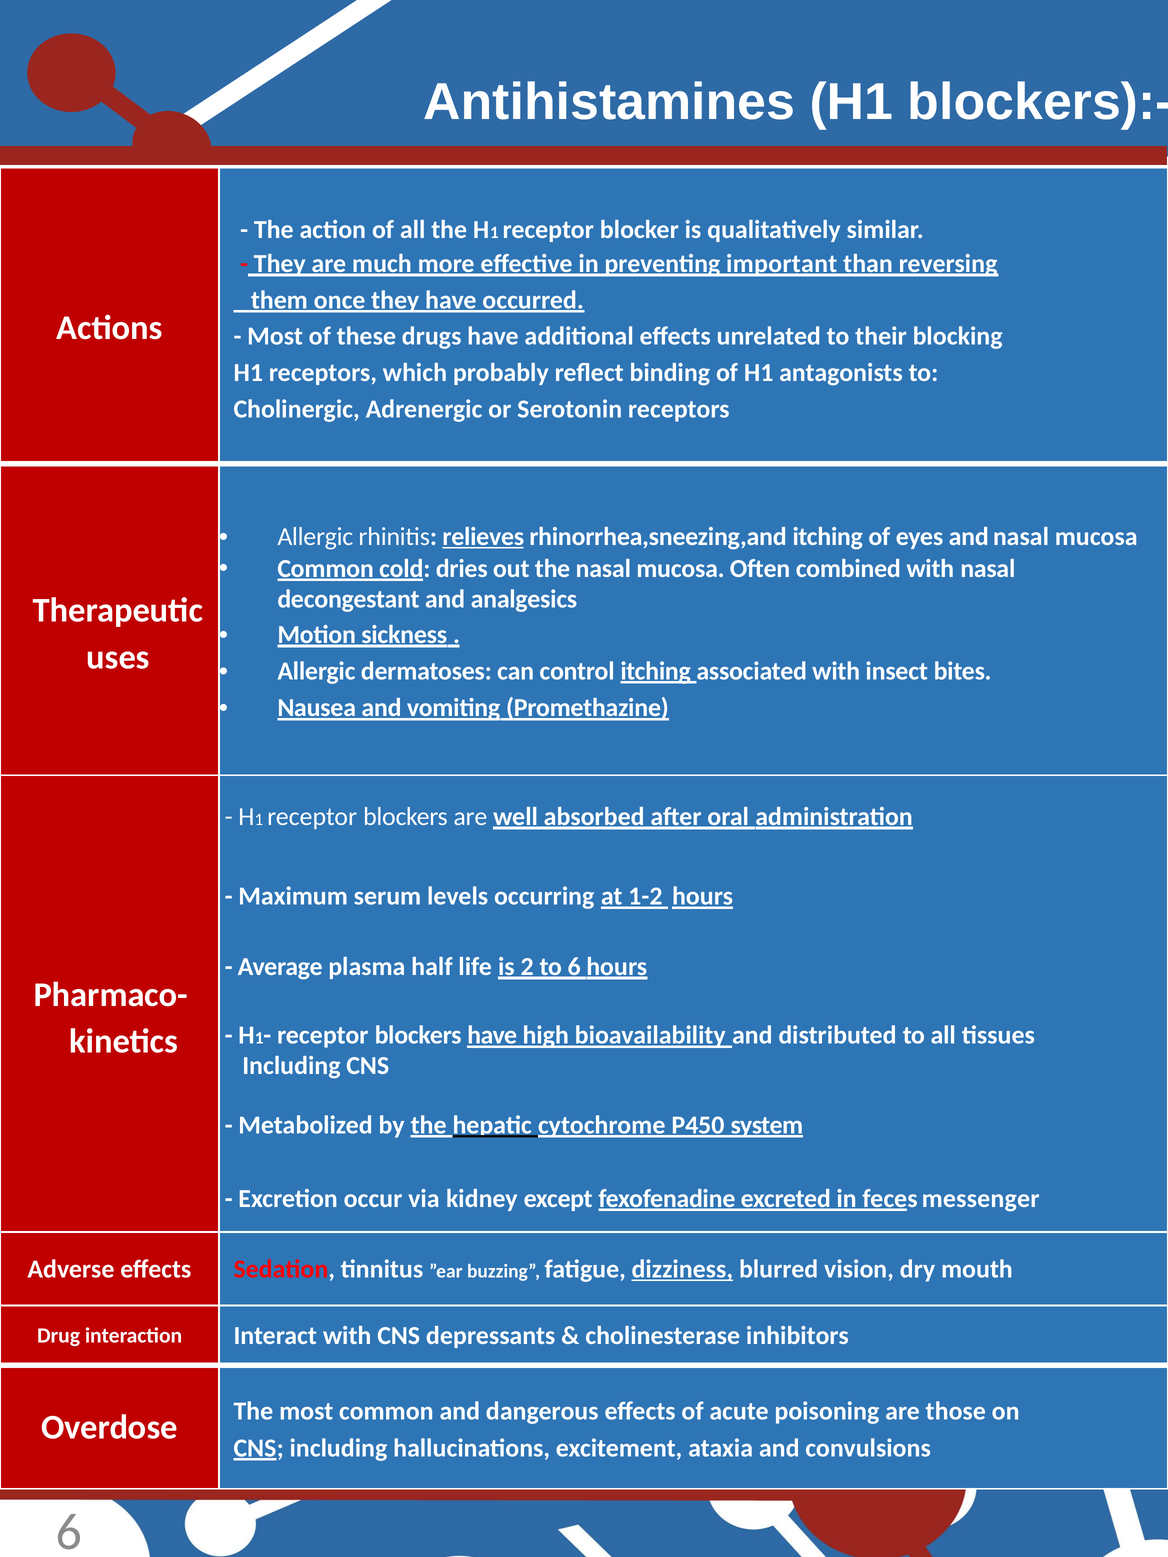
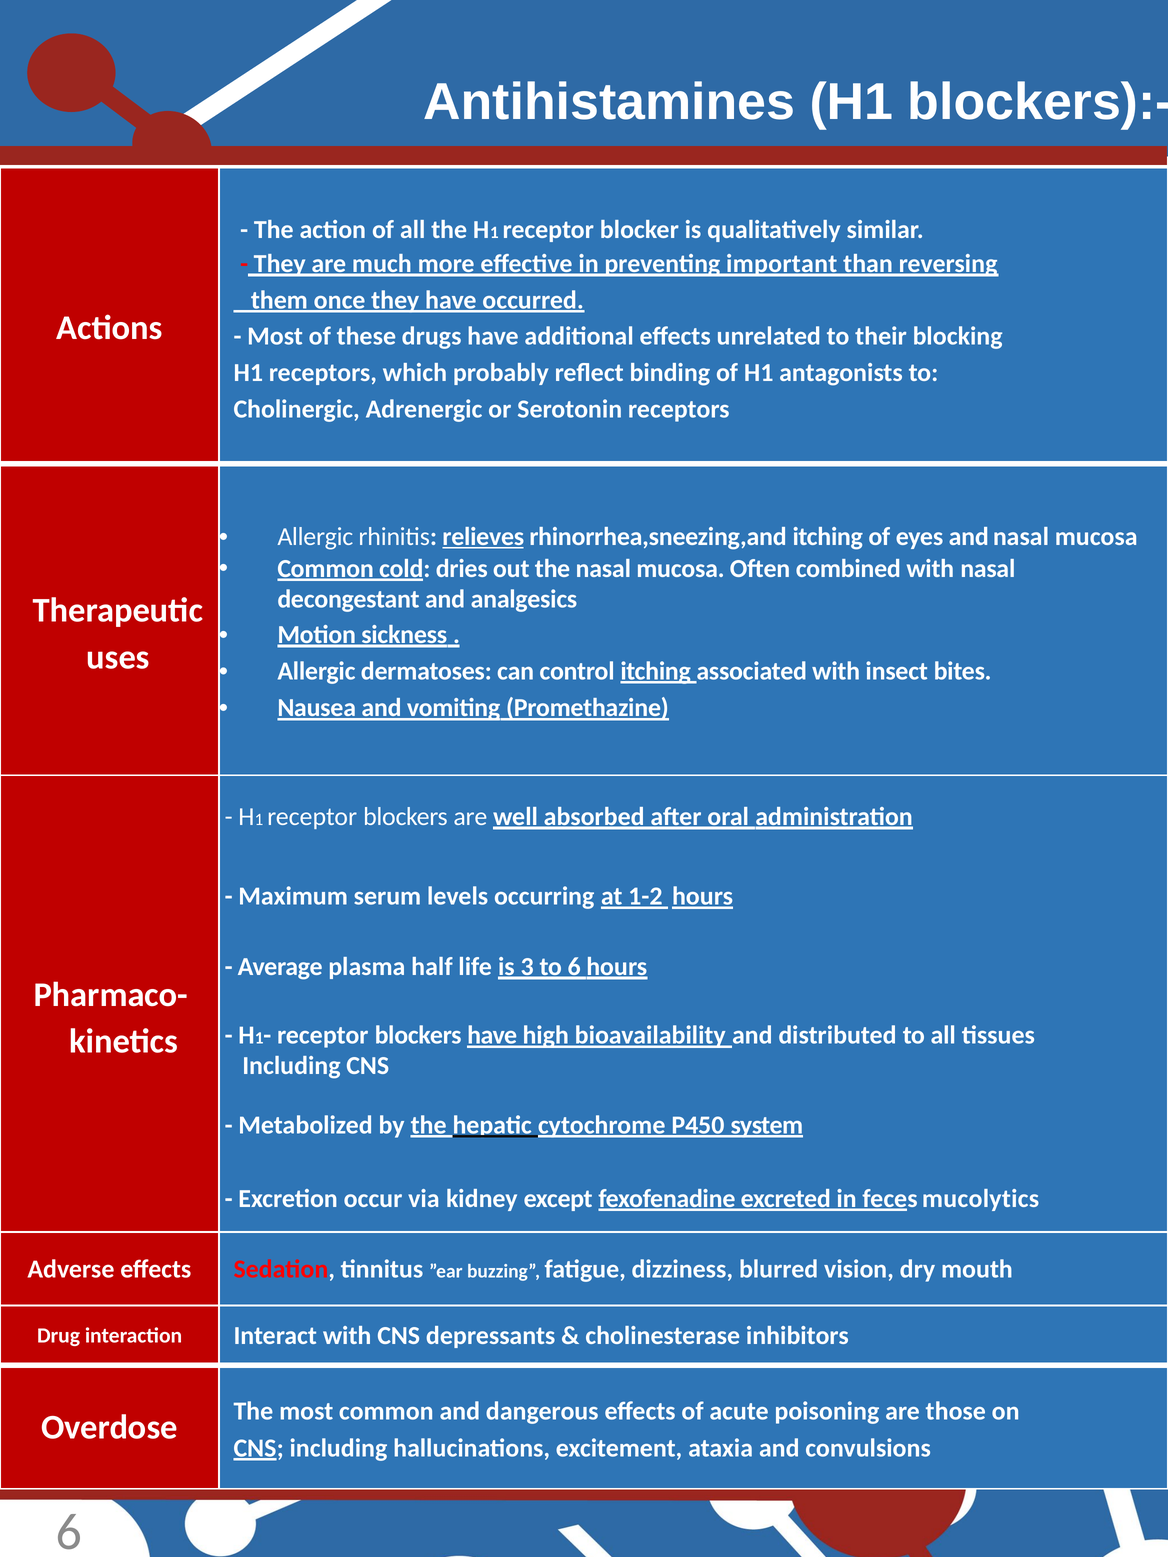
2: 2 -> 3
messenger: messenger -> mucolytics
dizziness underline: present -> none
